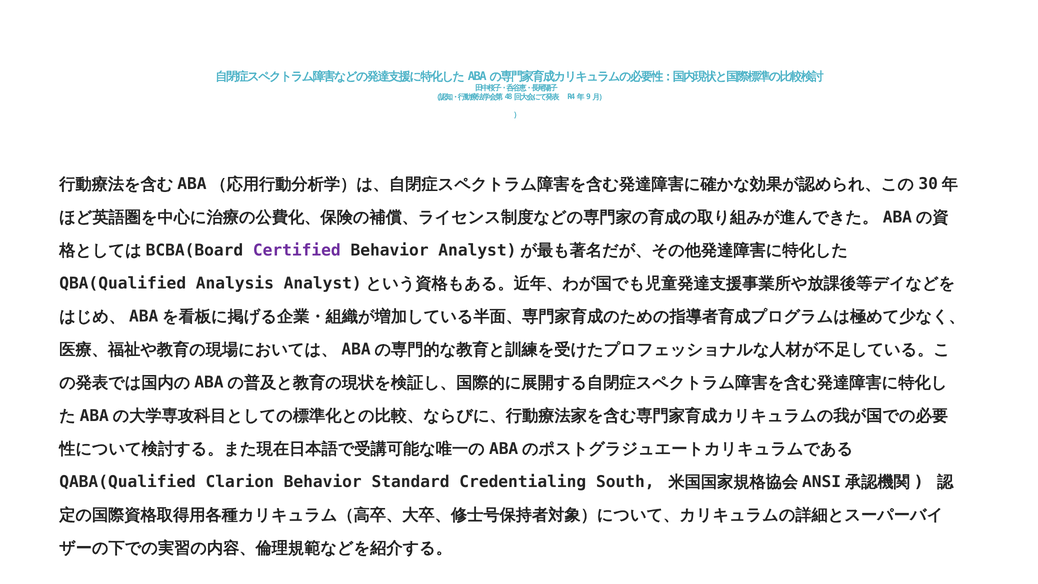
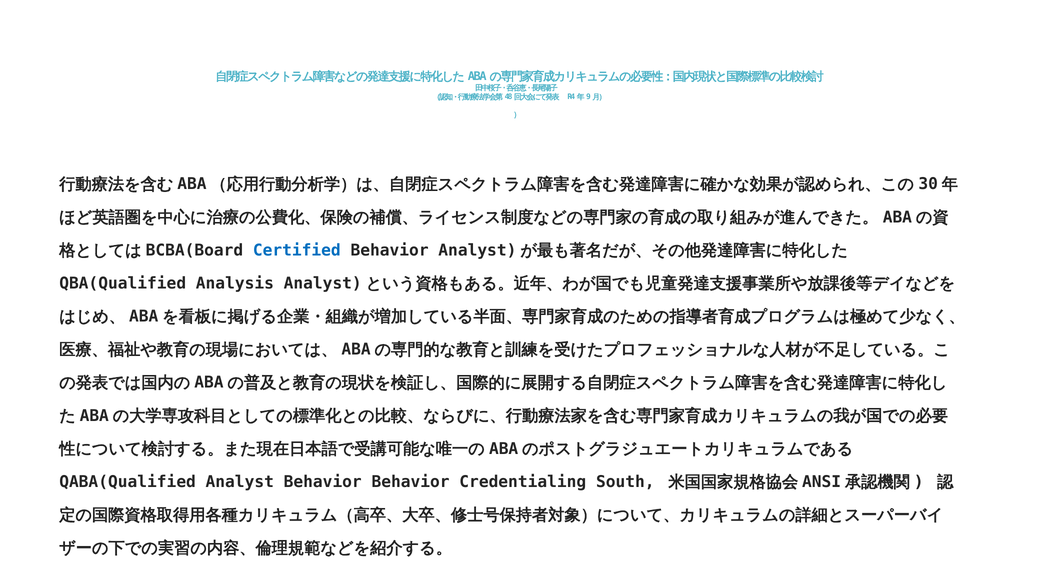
Certified colour: purple -> blue
Clarion: Clarion -> Analyst
Behavior Standard: Standard -> Behavior
